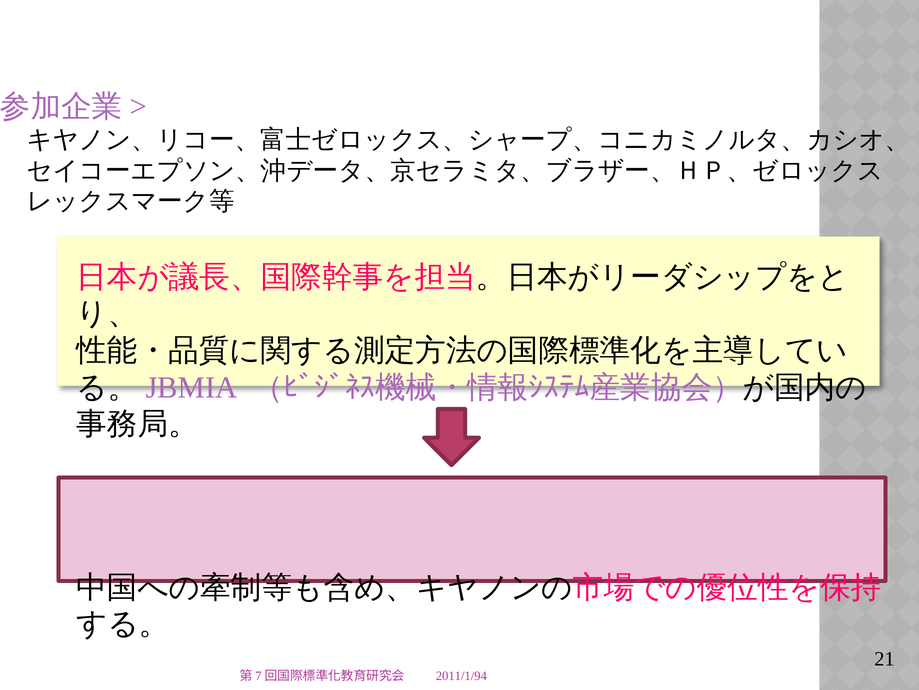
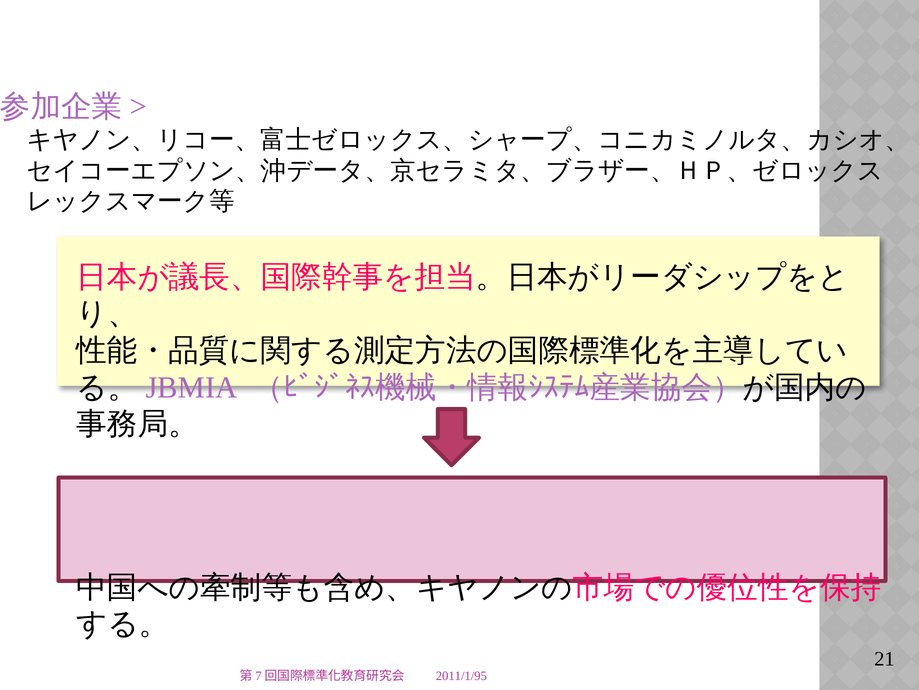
2011/1/94: 2011/1/94 -> 2011/1/95
